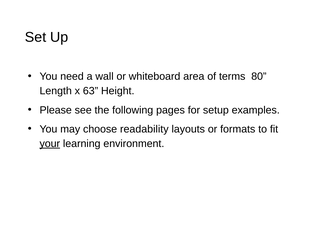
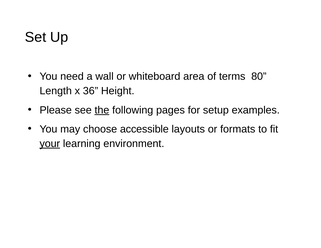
63: 63 -> 36
the underline: none -> present
readability: readability -> accessible
